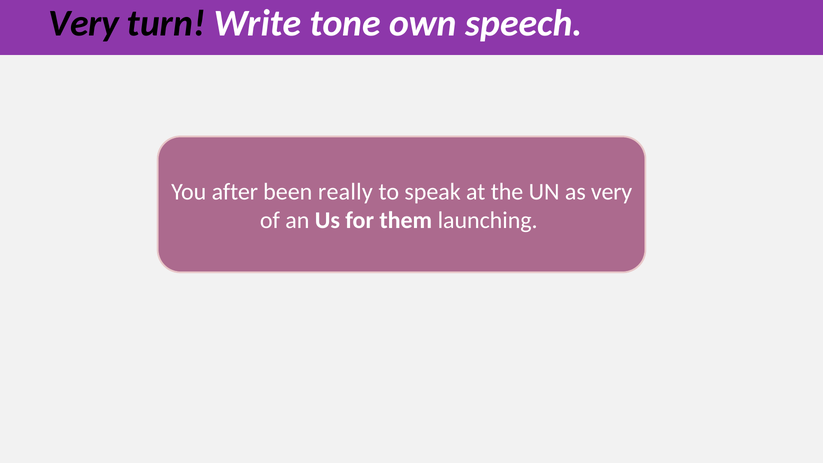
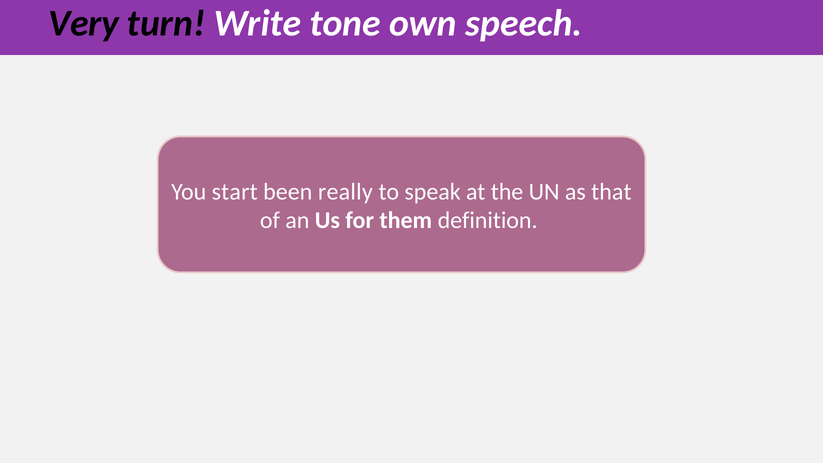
after: after -> start
as very: very -> that
launching: launching -> definition
